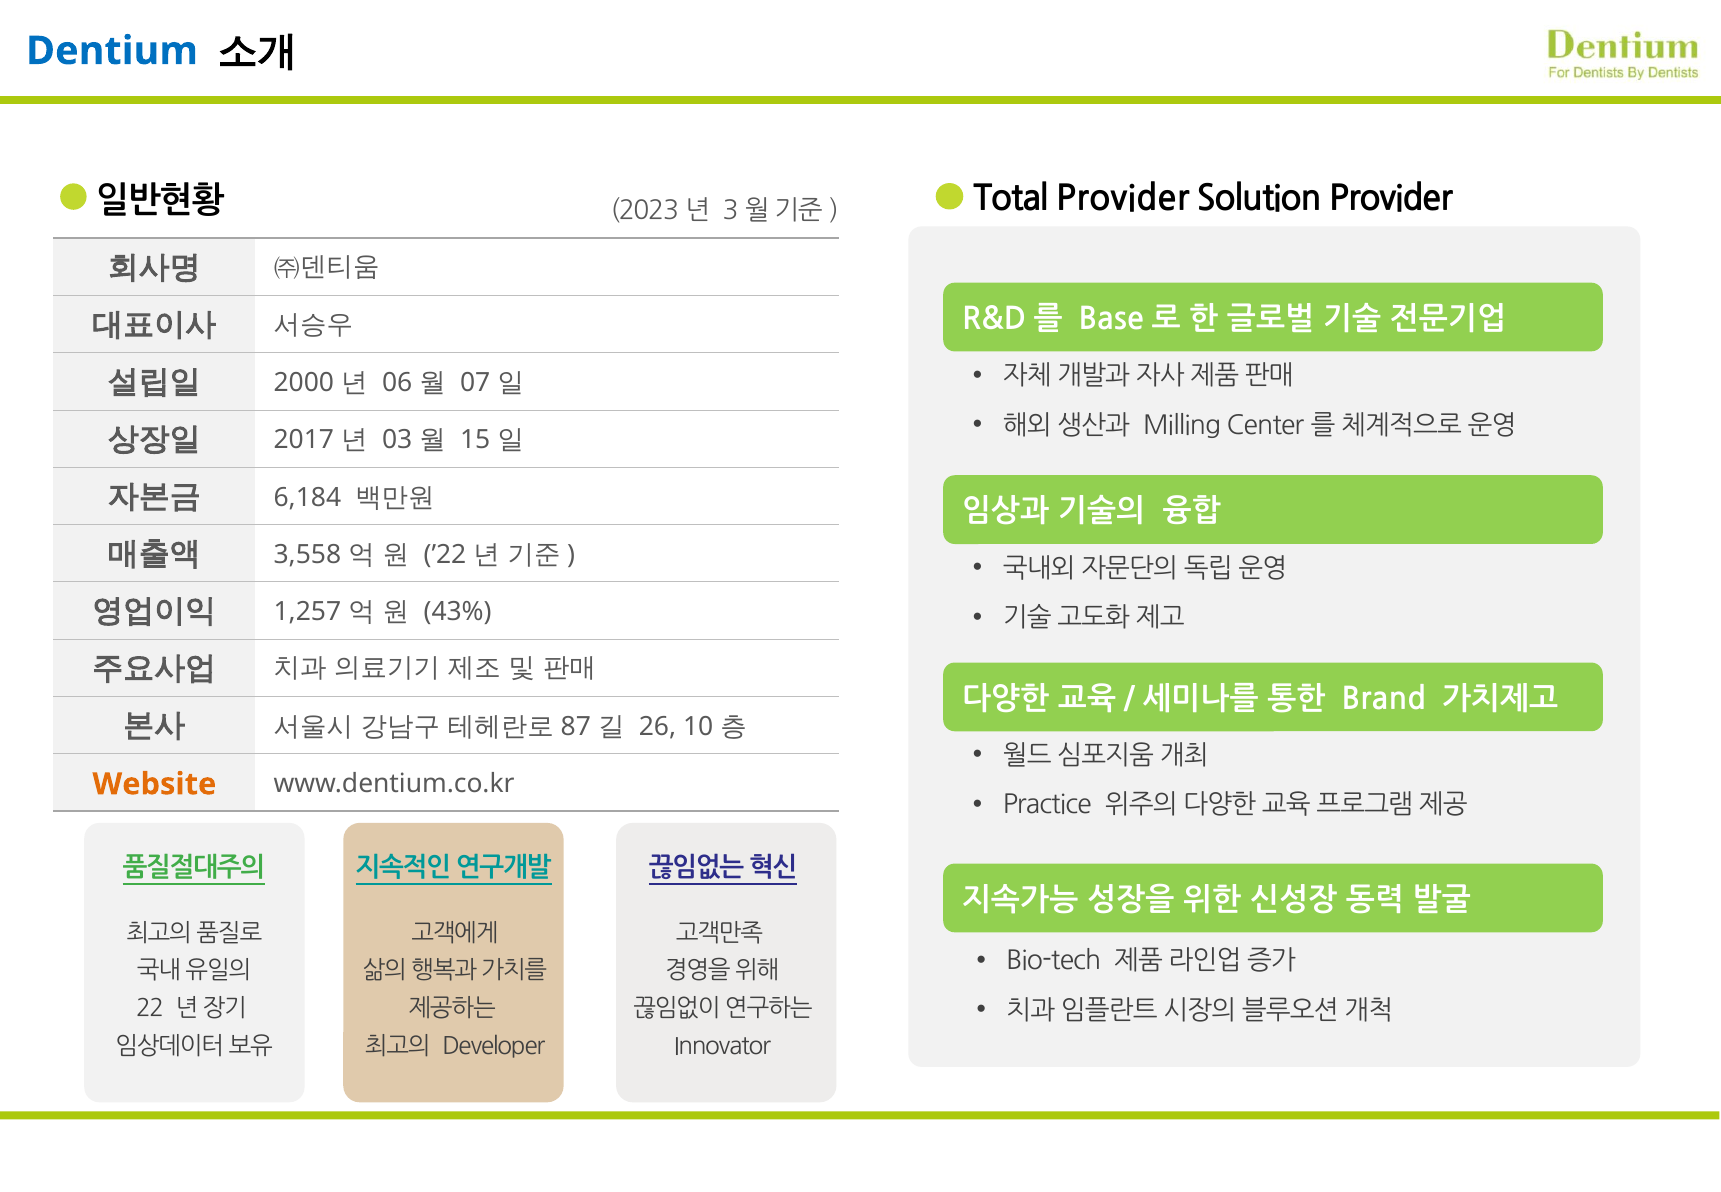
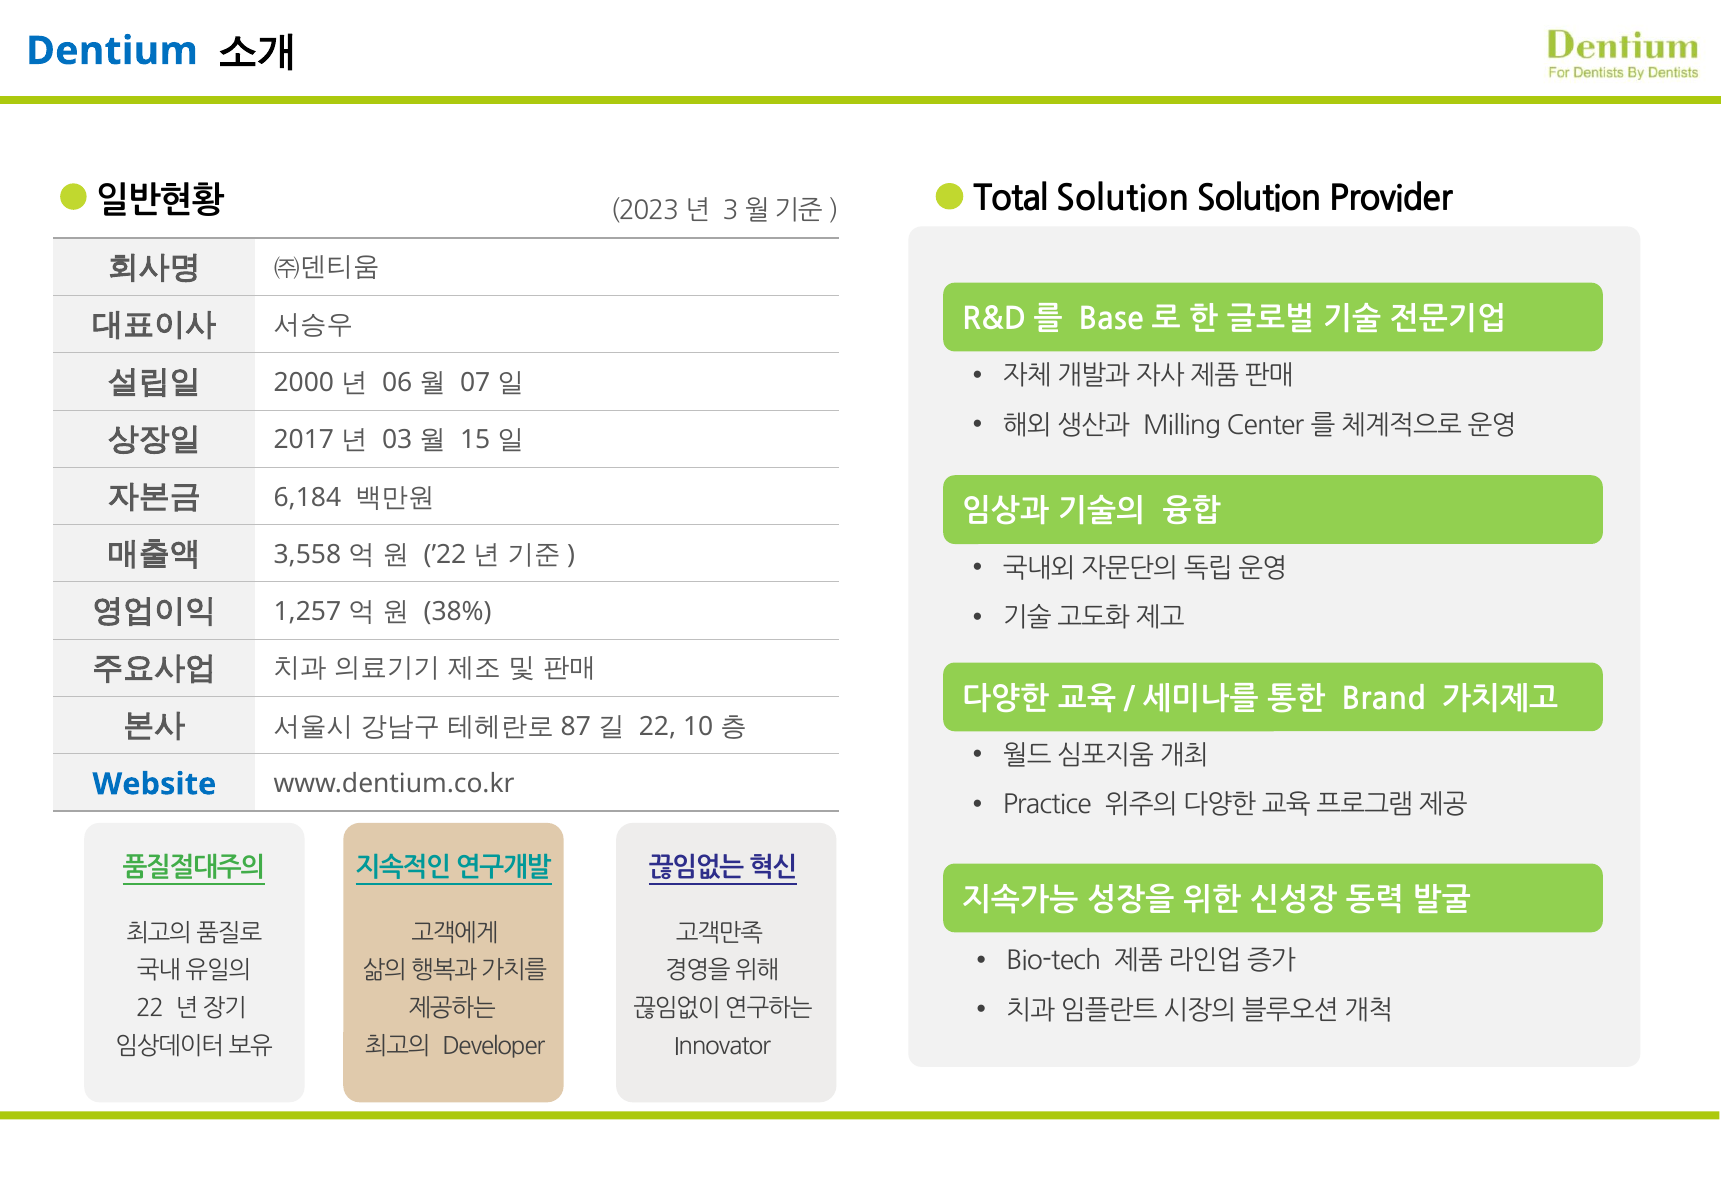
Total Provider: Provider -> Solution
43%: 43% -> 38%
26 at (658, 726): 26 -> 22
Website colour: orange -> blue
